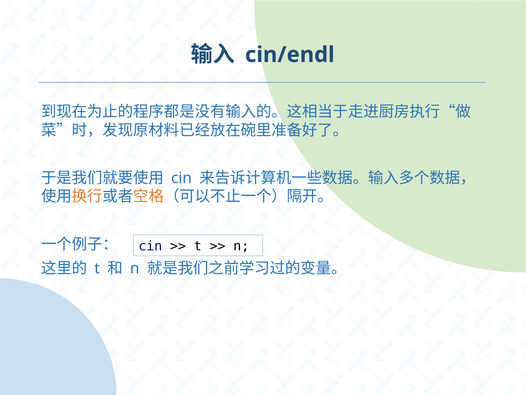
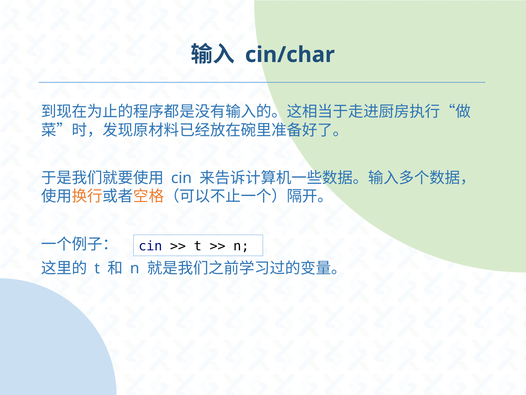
cin/endl: cin/endl -> cin/char
